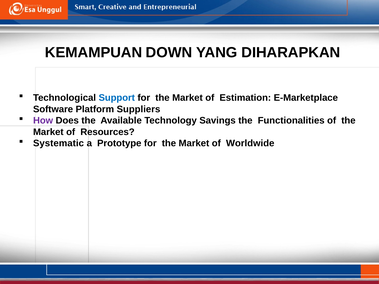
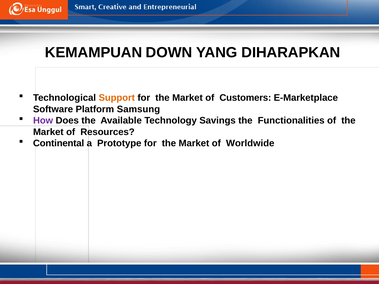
Support colour: blue -> orange
Estimation: Estimation -> Customers
Suppliers: Suppliers -> Samsung
Systematic: Systematic -> Continental
